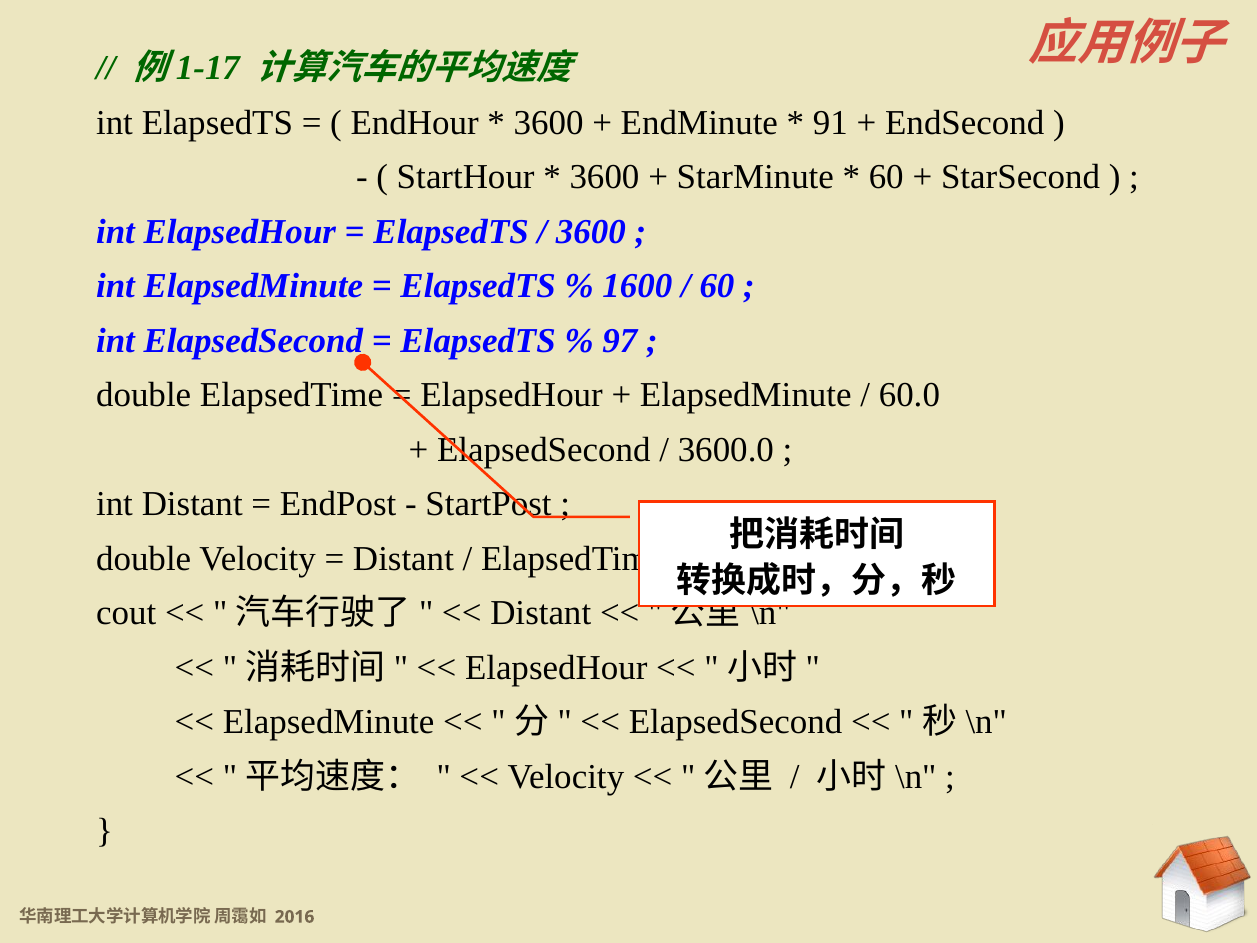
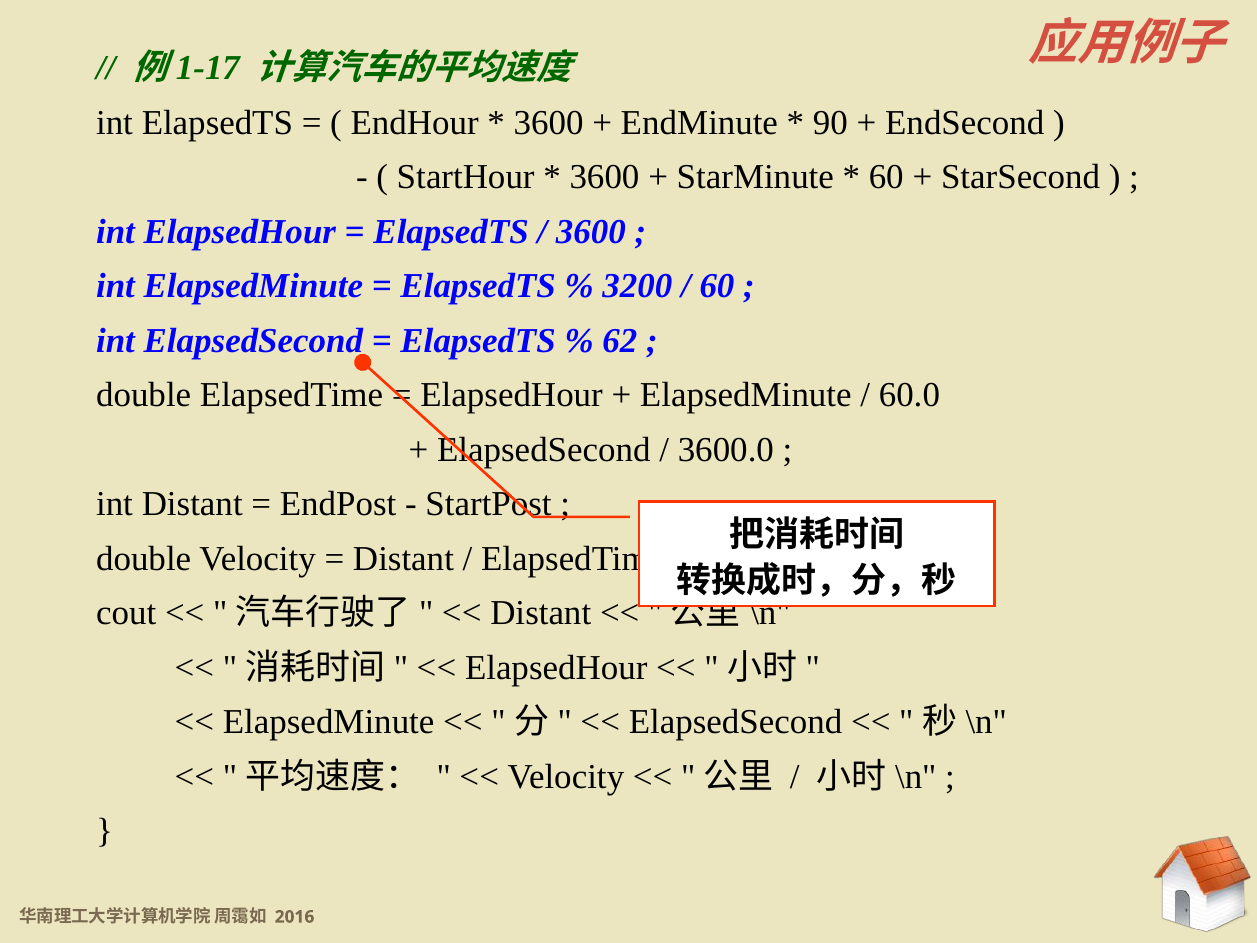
91: 91 -> 90
1600: 1600 -> 3200
97: 97 -> 62
